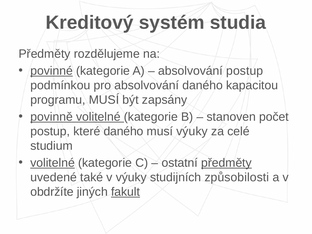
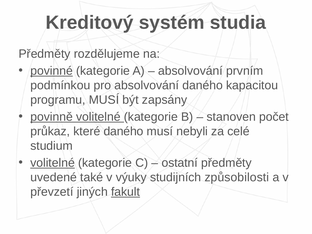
absolvování postup: postup -> prvním
postup at (50, 131): postup -> průkaz
musí výuky: výuky -> nebyli
předměty at (226, 163) underline: present -> none
obdržíte: obdržíte -> převzetí
